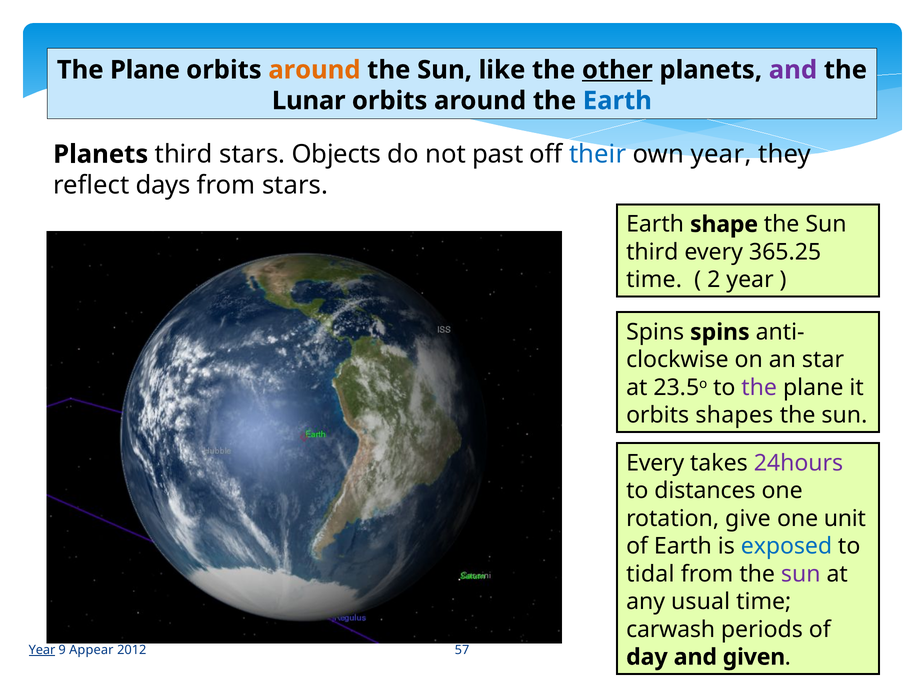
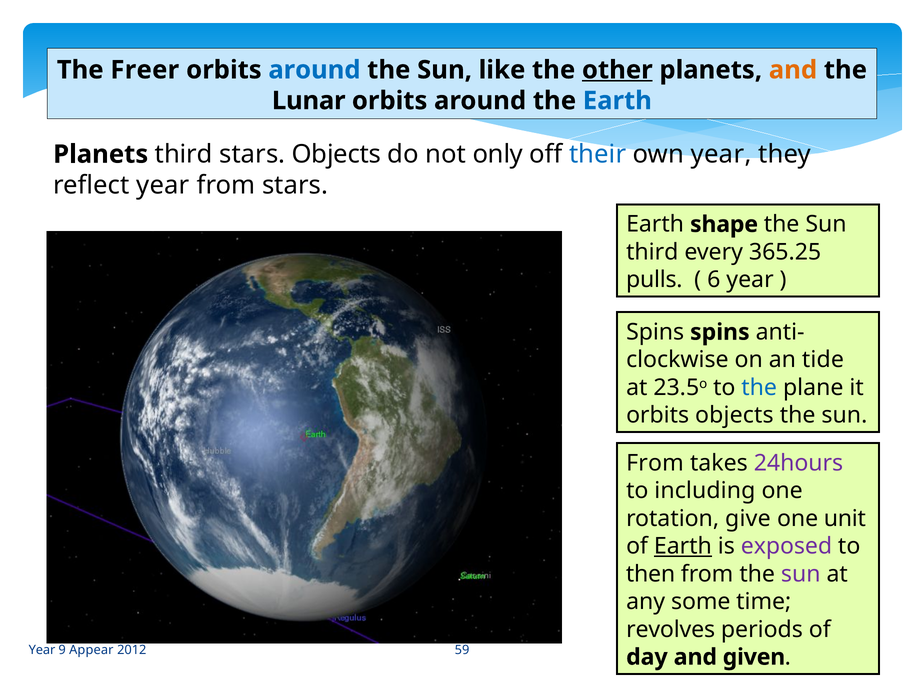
Plane at (145, 70): Plane -> Freer
around at (314, 70) colour: orange -> blue
and at (793, 70) colour: purple -> orange
past: past -> only
reflect days: days -> year
time at (654, 280): time -> pulls
2: 2 -> 6
star: star -> tide
the at (759, 388) colour: purple -> blue
orbits shapes: shapes -> objects
Every at (655, 463): Every -> From
distances: distances -> including
Earth at (683, 546) underline: none -> present
exposed colour: blue -> purple
tidal: tidal -> then
usual: usual -> some
carwash: carwash -> revolves
Year at (42, 650) underline: present -> none
57: 57 -> 59
